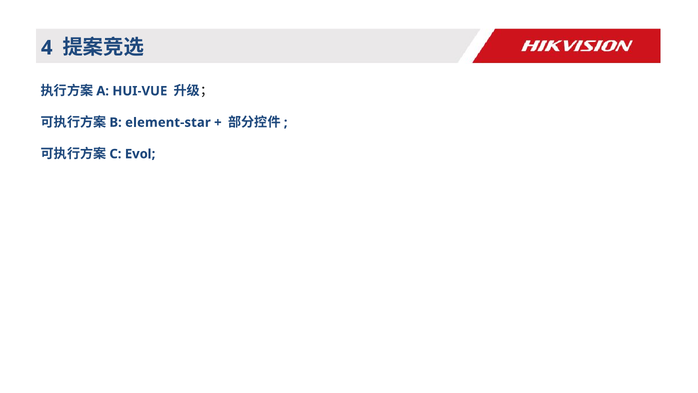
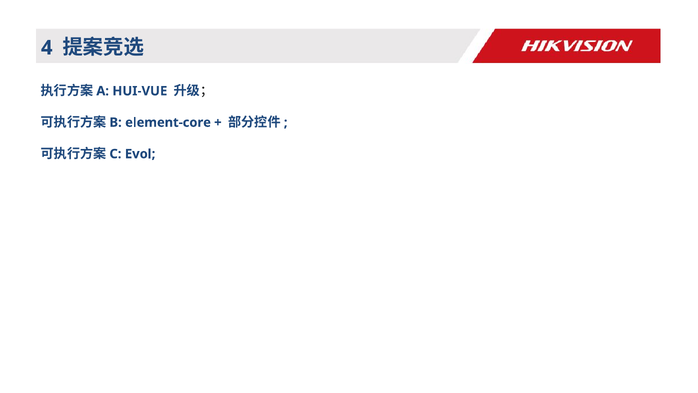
element-star: element-star -> element-core
